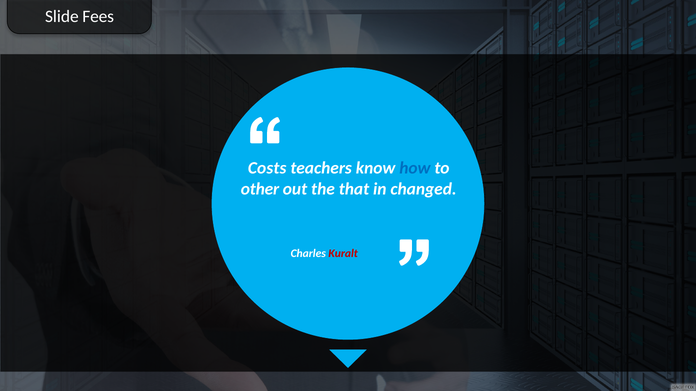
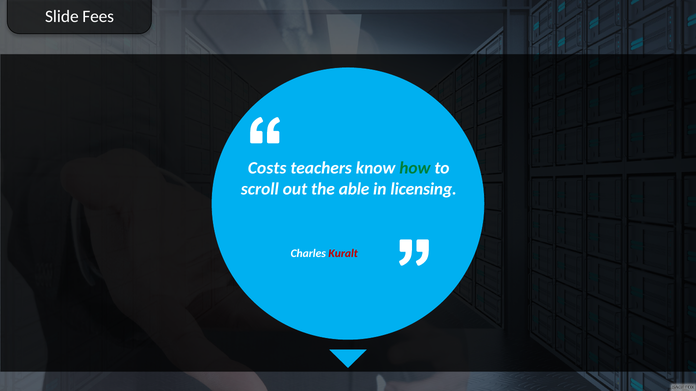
how colour: blue -> green
other: other -> scroll
that: that -> able
changed: changed -> licensing
